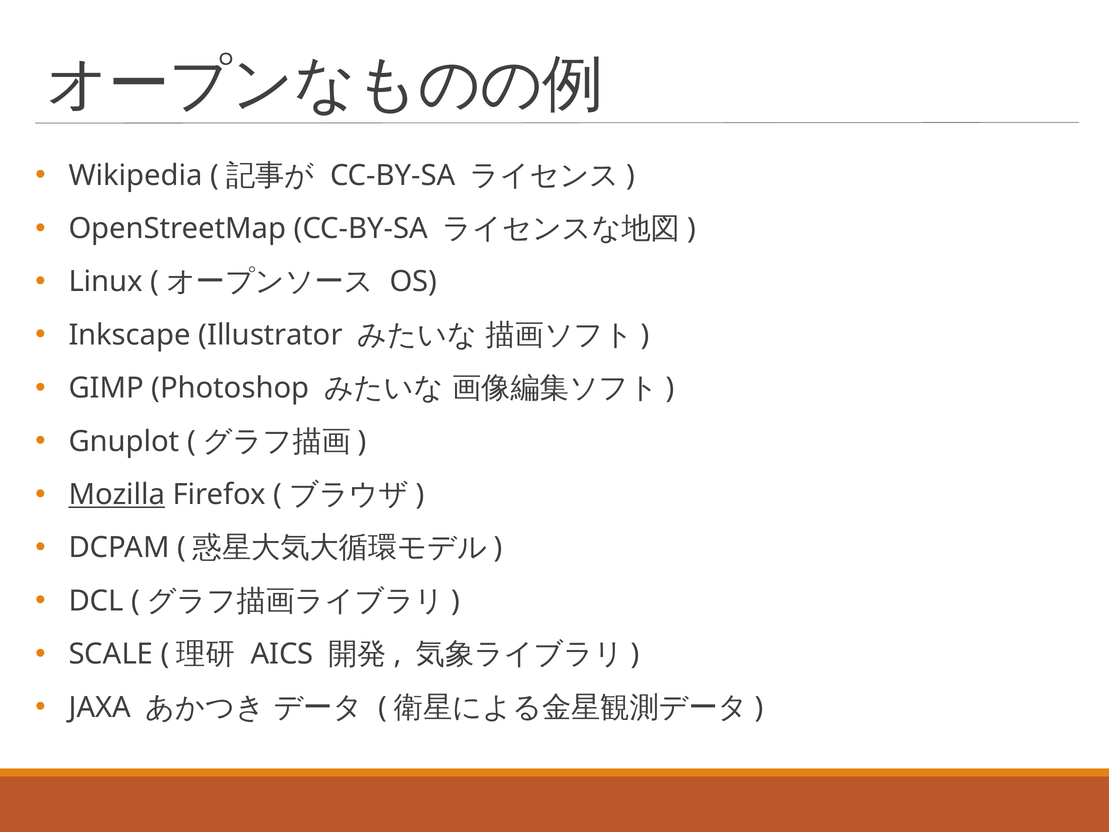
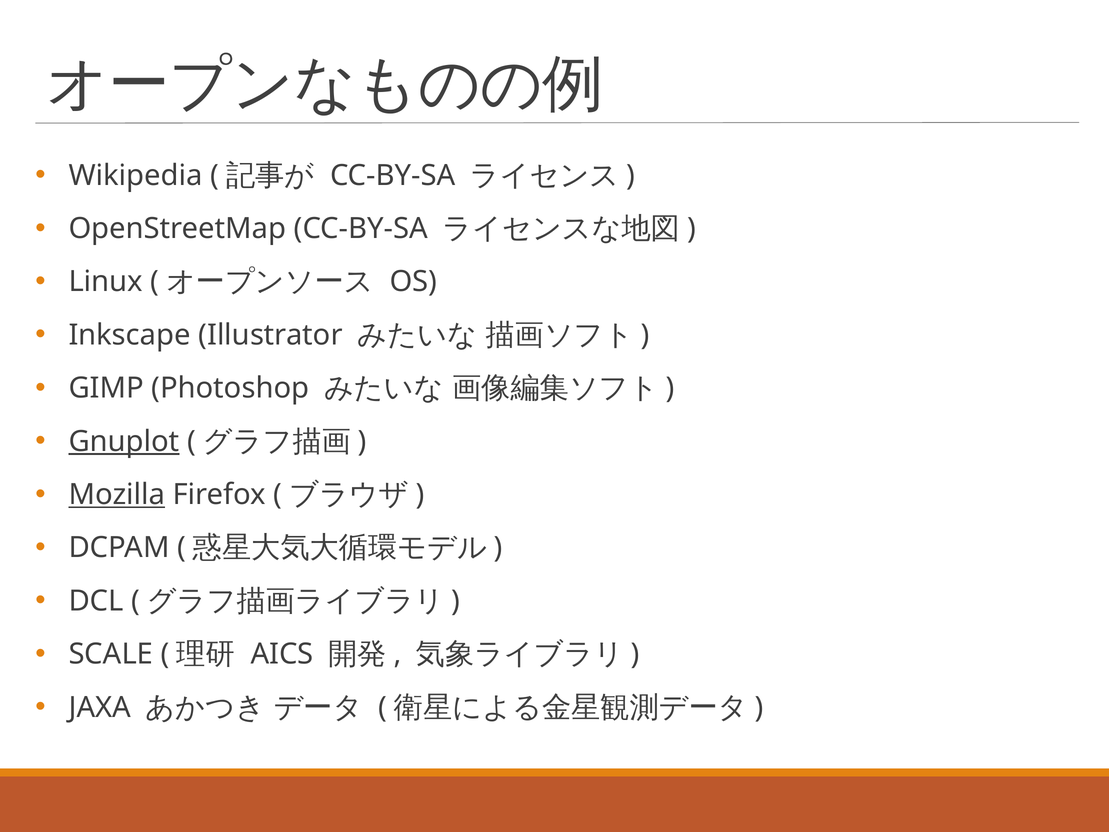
Gnuplot underline: none -> present
